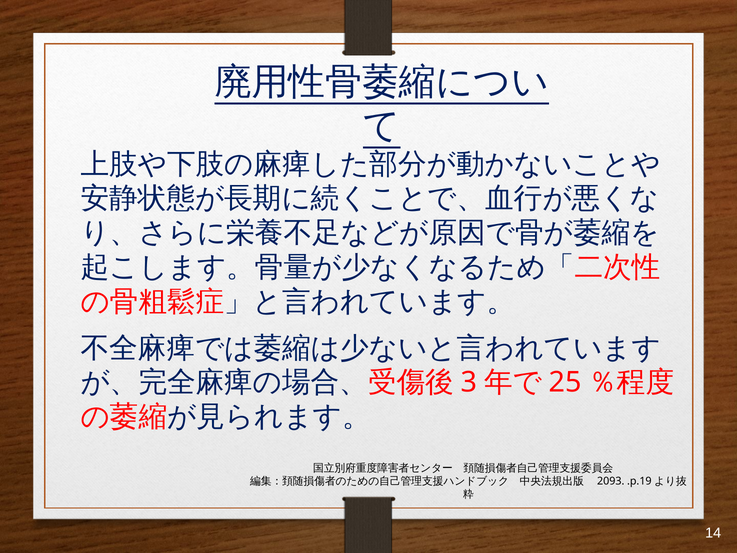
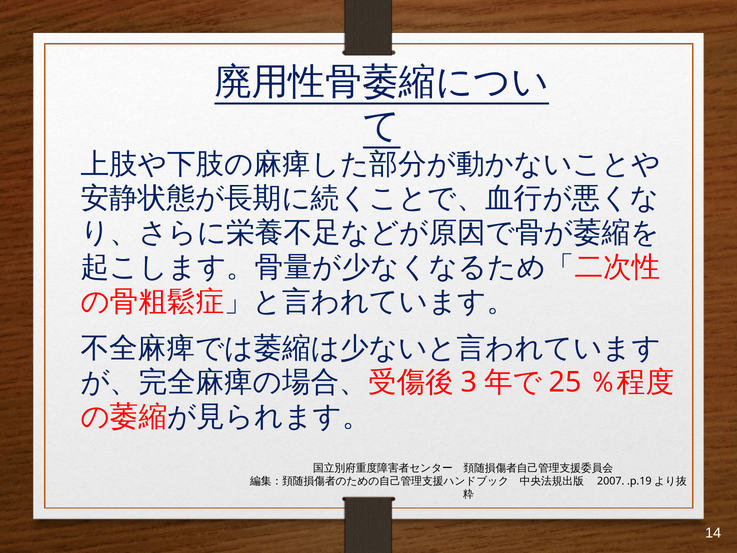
2093: 2093 -> 2007
